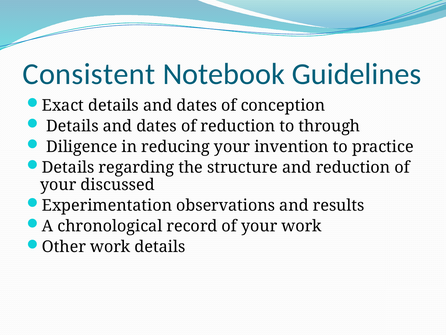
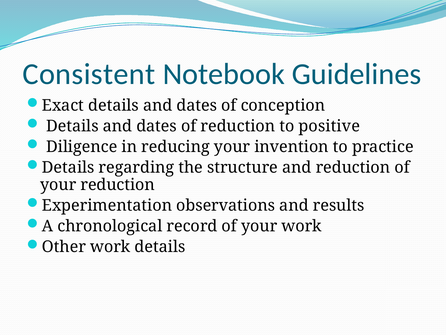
through: through -> positive
your discussed: discussed -> reduction
